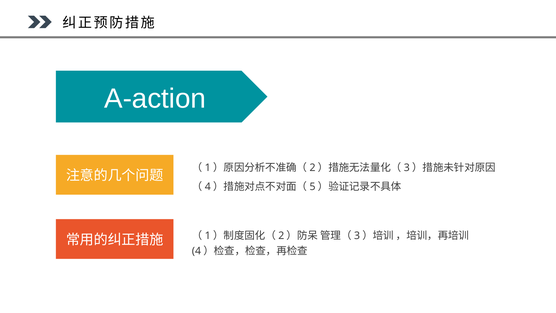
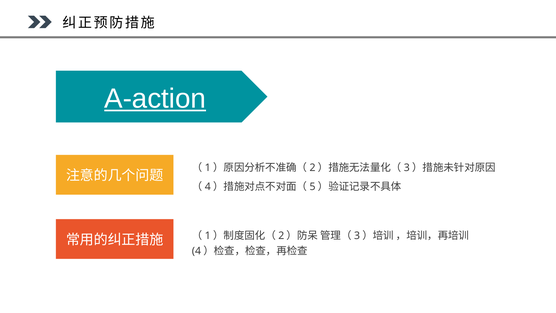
A-action underline: none -> present
